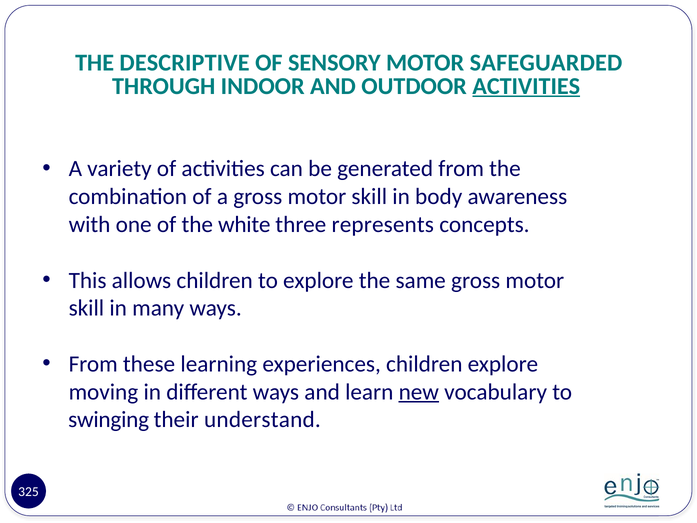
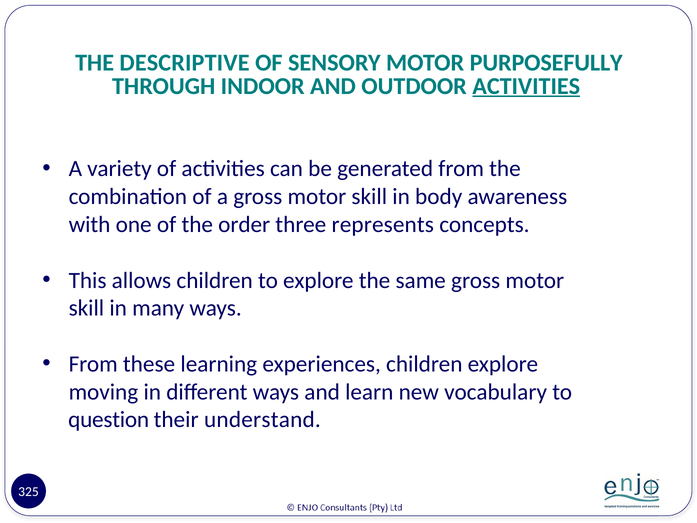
SAFEGUARDED: SAFEGUARDED -> PURPOSEFULLY
white: white -> order
new underline: present -> none
swinging: swinging -> question
